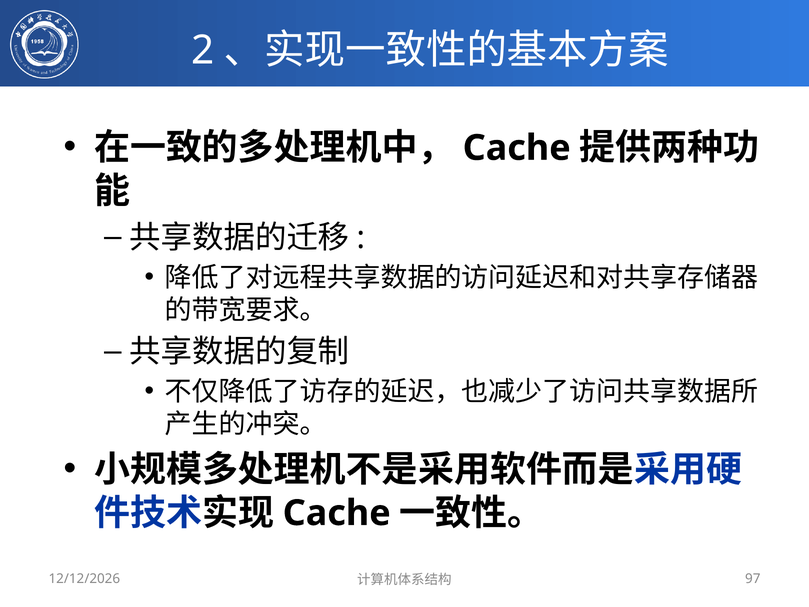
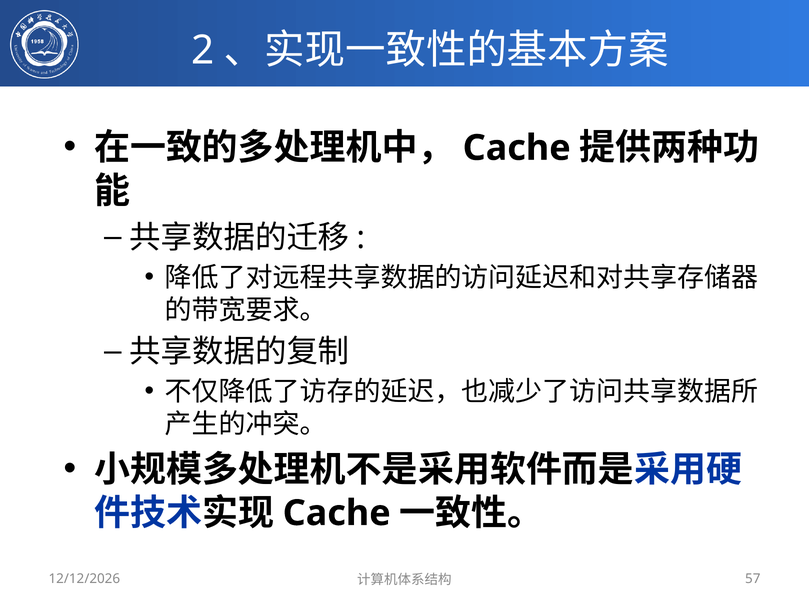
97: 97 -> 57
